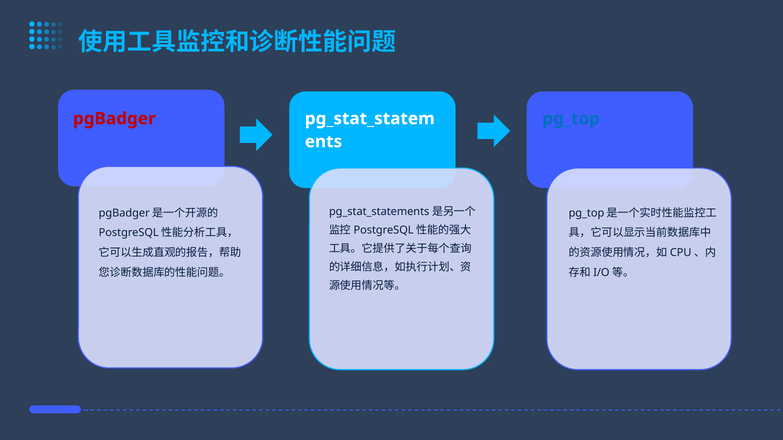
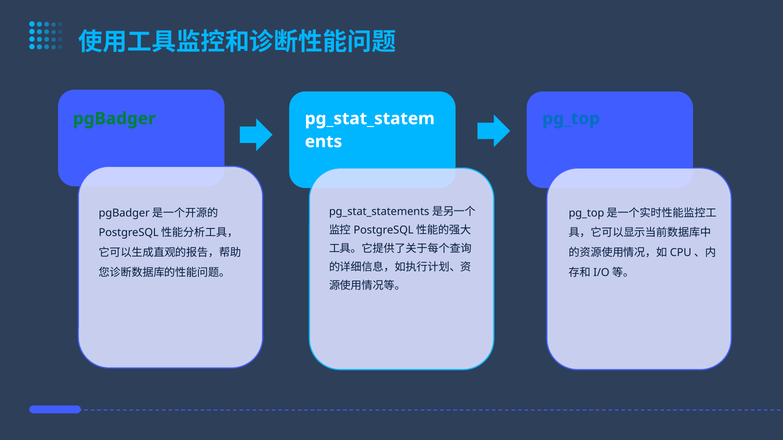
pgBadger colour: red -> green
